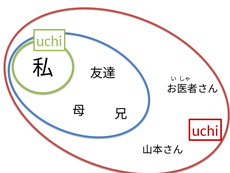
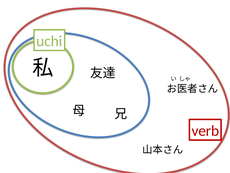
uchi at (205, 130): uchi -> verb
